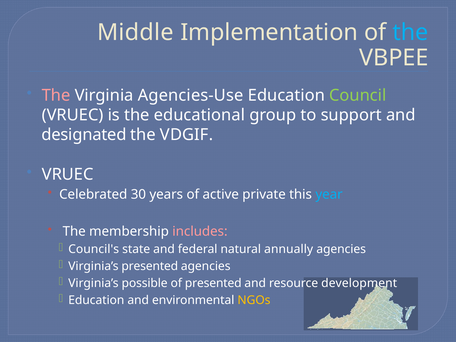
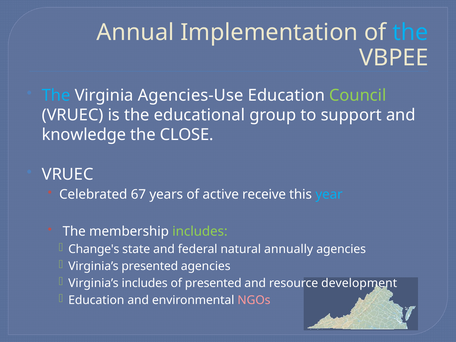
Middle: Middle -> Annual
The at (56, 95) colour: pink -> light blue
designated: designated -> knowledge
VDGIF: VDGIF -> CLOSE
30: 30 -> 67
private: private -> receive
includes at (200, 232) colour: pink -> light green
Council's: Council's -> Change's
Virginia’s possible: possible -> includes
NGOs colour: yellow -> pink
